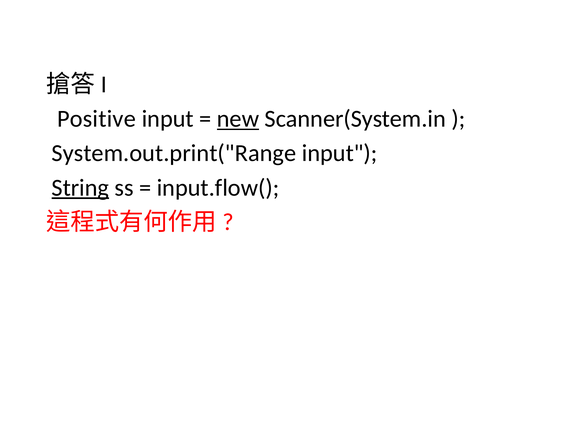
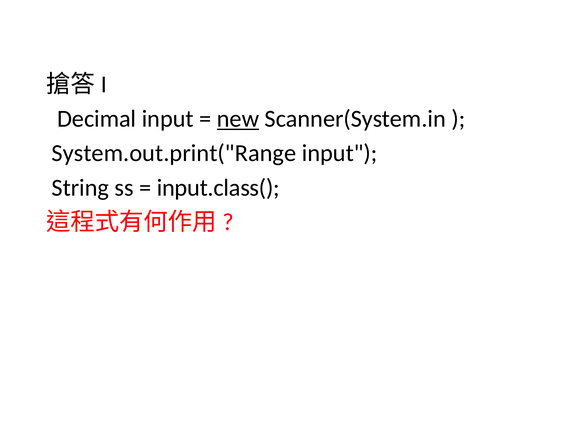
Positive: Positive -> Decimal
String underline: present -> none
input.flow(: input.flow( -> input.class(
